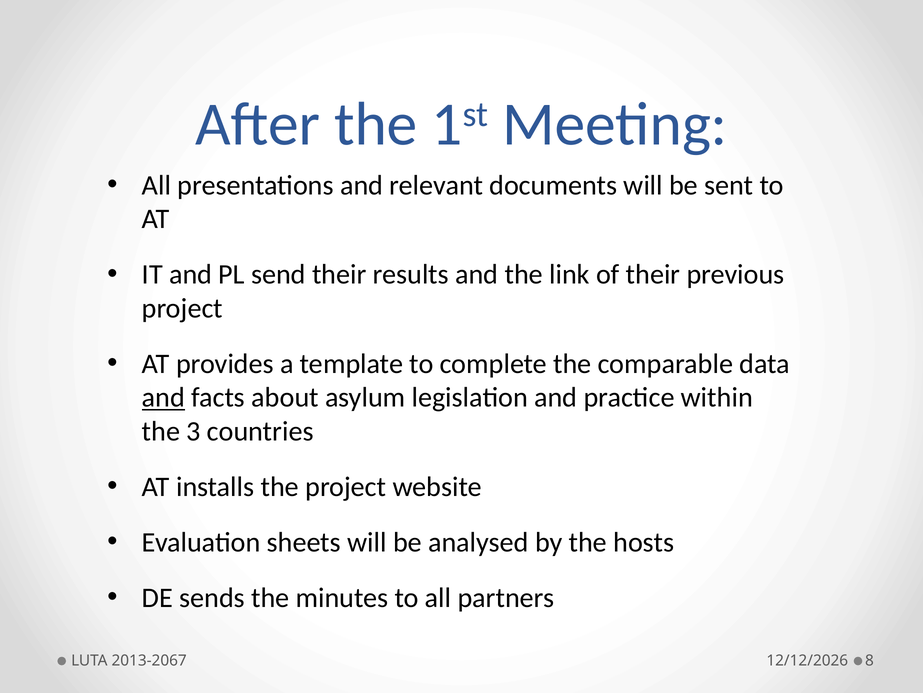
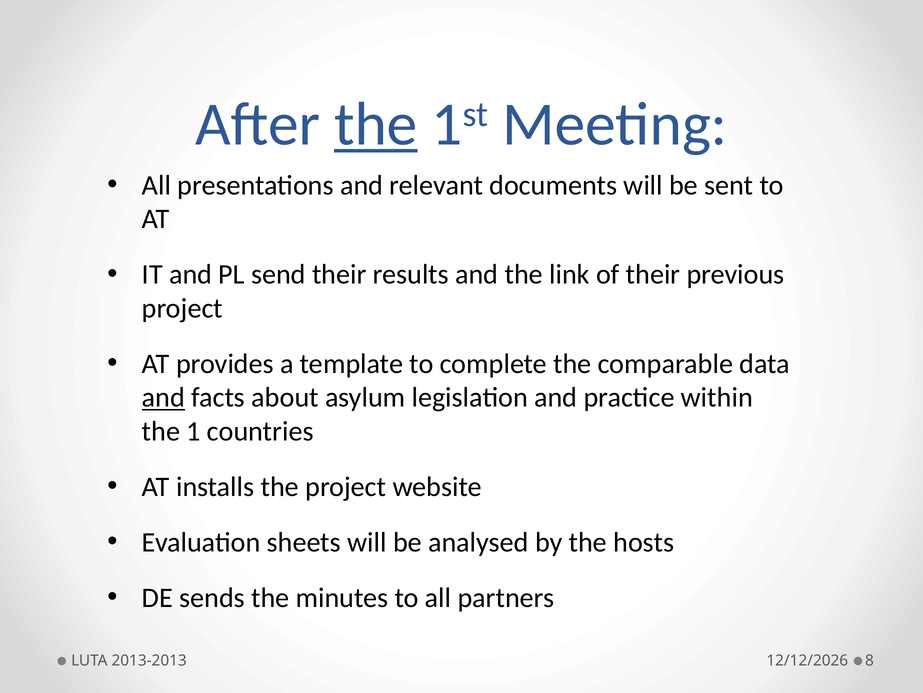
the at (376, 124) underline: none -> present
3: 3 -> 1
2013-2067: 2013-2067 -> 2013-2013
